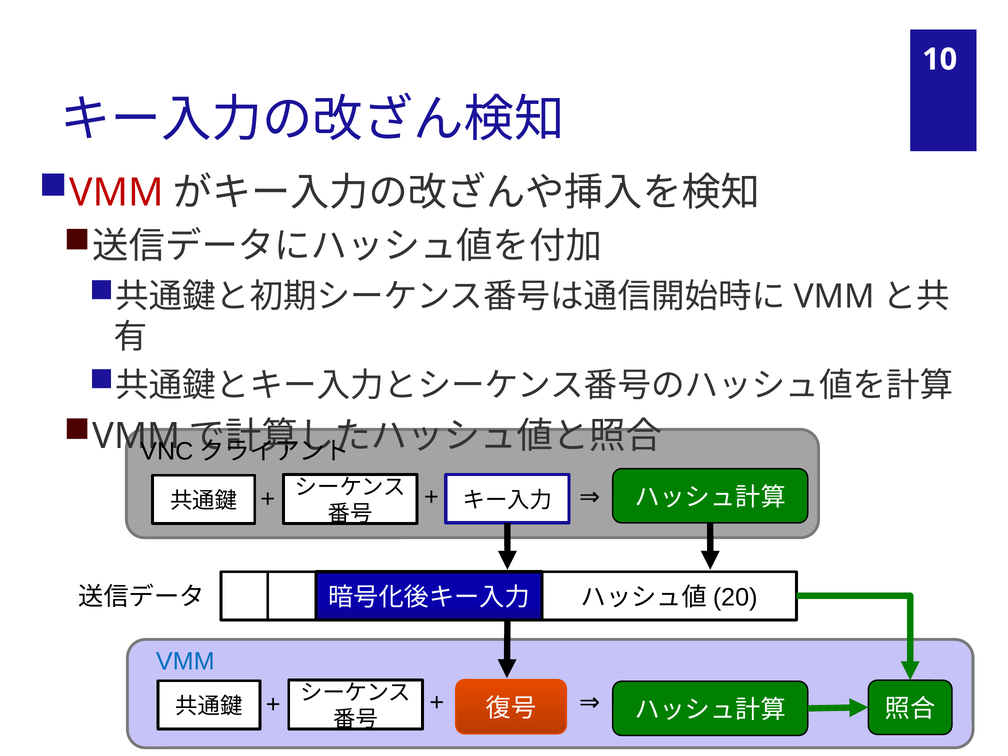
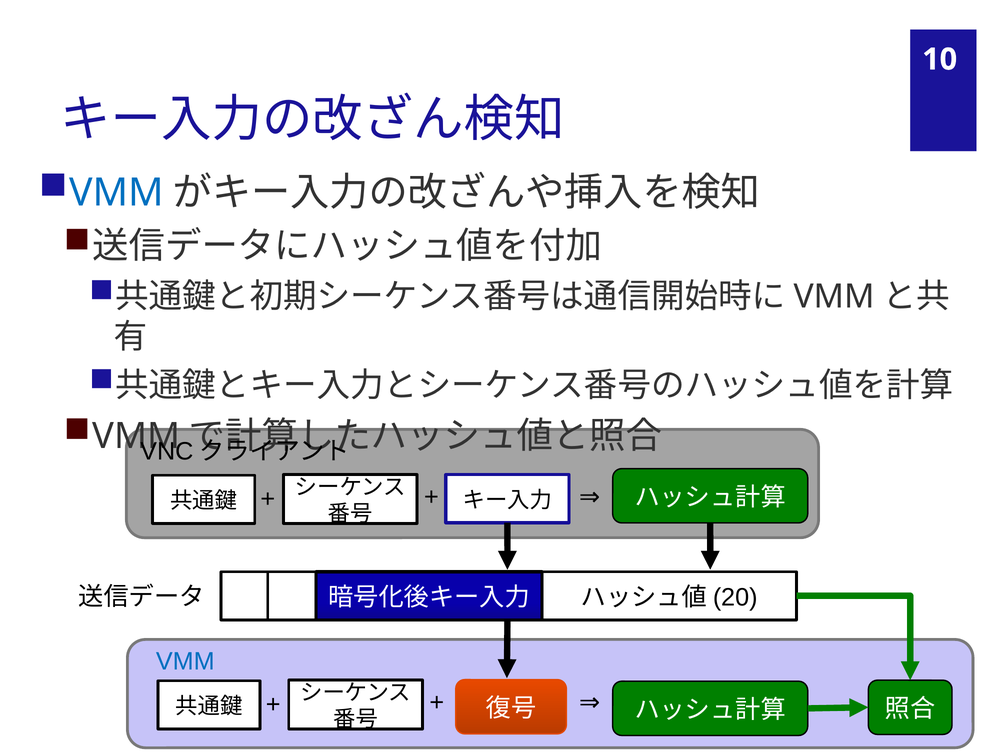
VMM at (116, 193) colour: red -> blue
